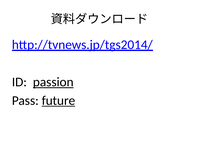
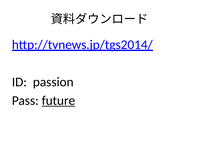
passion underline: present -> none
